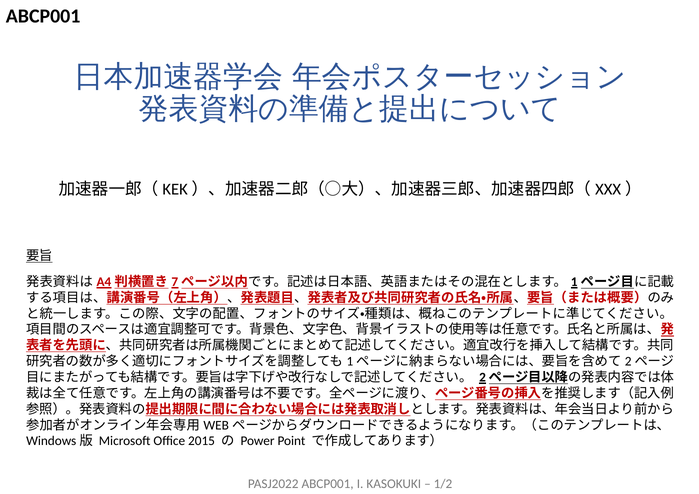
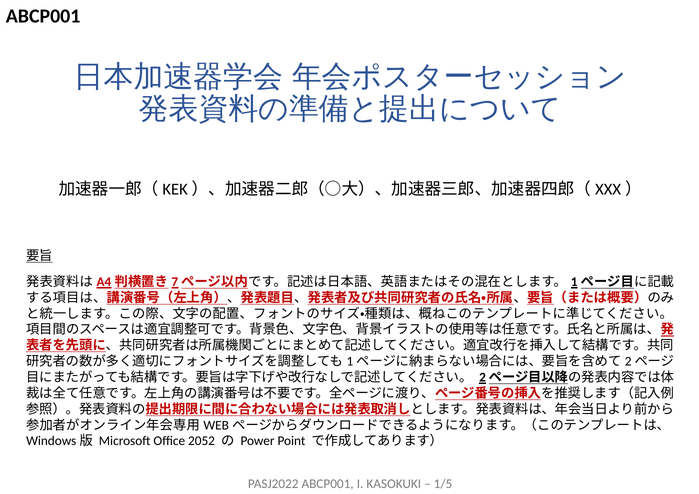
2015: 2015 -> 2052
1/2: 1/2 -> 1/5
